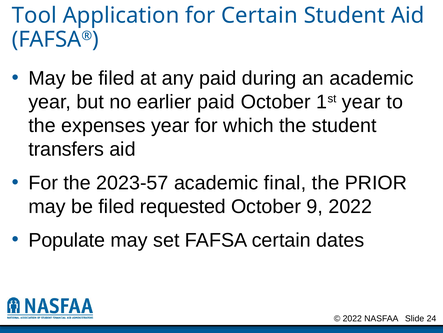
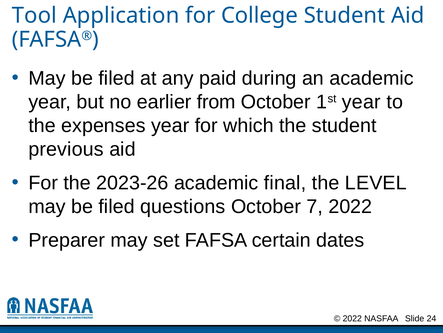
for Certain: Certain -> College
earlier paid: paid -> from
transfers: transfers -> previous
2023-57: 2023-57 -> 2023-26
PRIOR: PRIOR -> LEVEL
requested: requested -> questions
9: 9 -> 7
Populate: Populate -> Preparer
